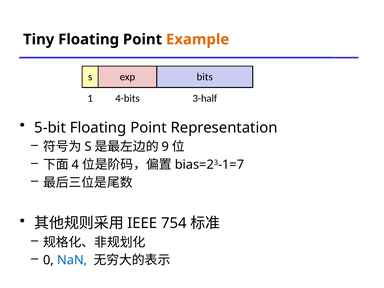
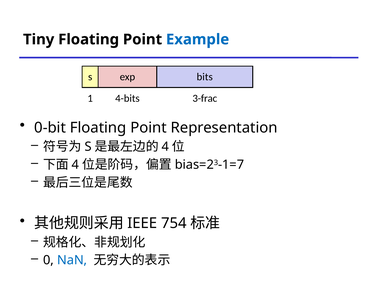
Example colour: orange -> blue
3-half: 3-half -> 3-frac
5-bit: 5-bit -> 0-bit
9 at (165, 147): 9 -> 4
